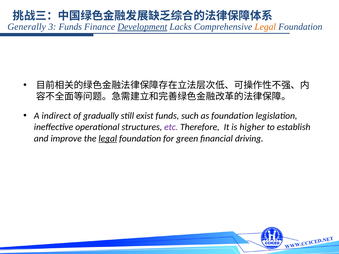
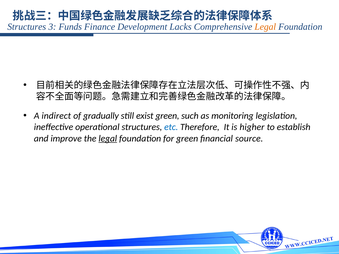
Generally at (27, 27): Generally -> Structures
Development underline: present -> none
exist funds: funds -> green
as foundation: foundation -> monitoring
etc colour: purple -> blue
driving: driving -> source
